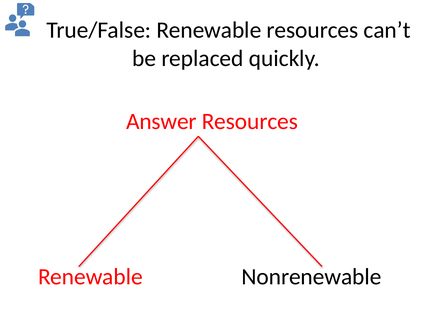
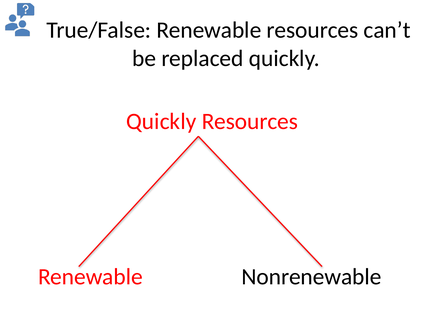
Answer at (161, 122): Answer -> Quickly
